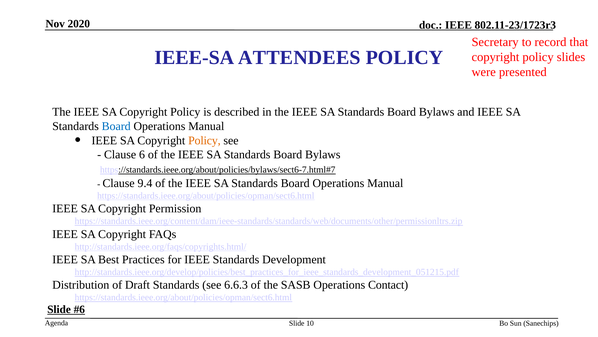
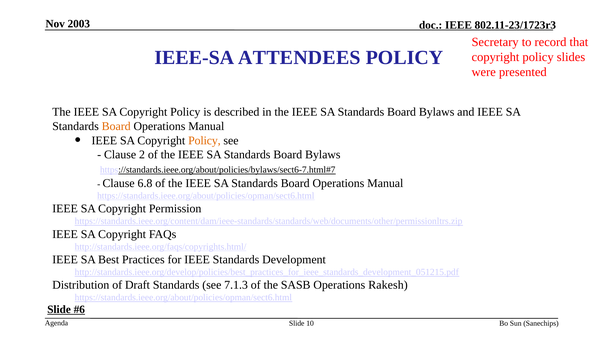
2020: 2020 -> 2003
Board at (116, 126) colour: blue -> orange
6: 6 -> 2
9.4: 9.4 -> 6.8
6.6.3: 6.6.3 -> 7.1.3
Contact: Contact -> Rakesh
